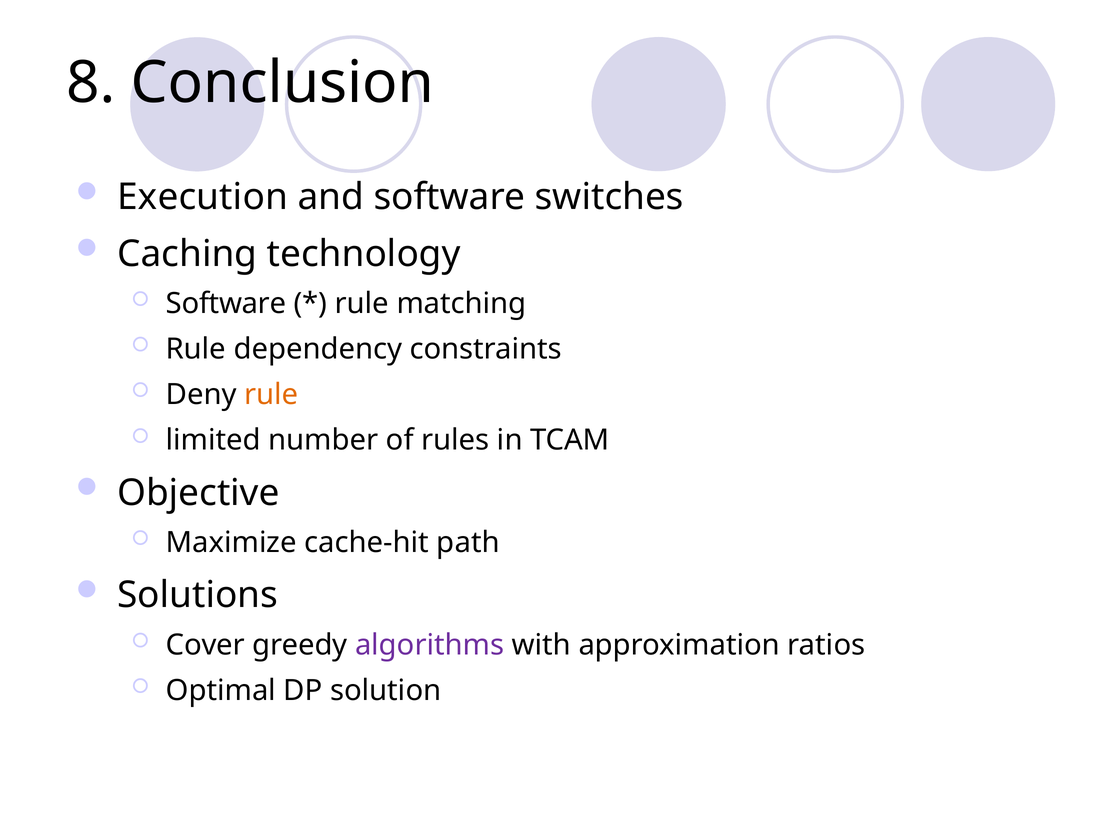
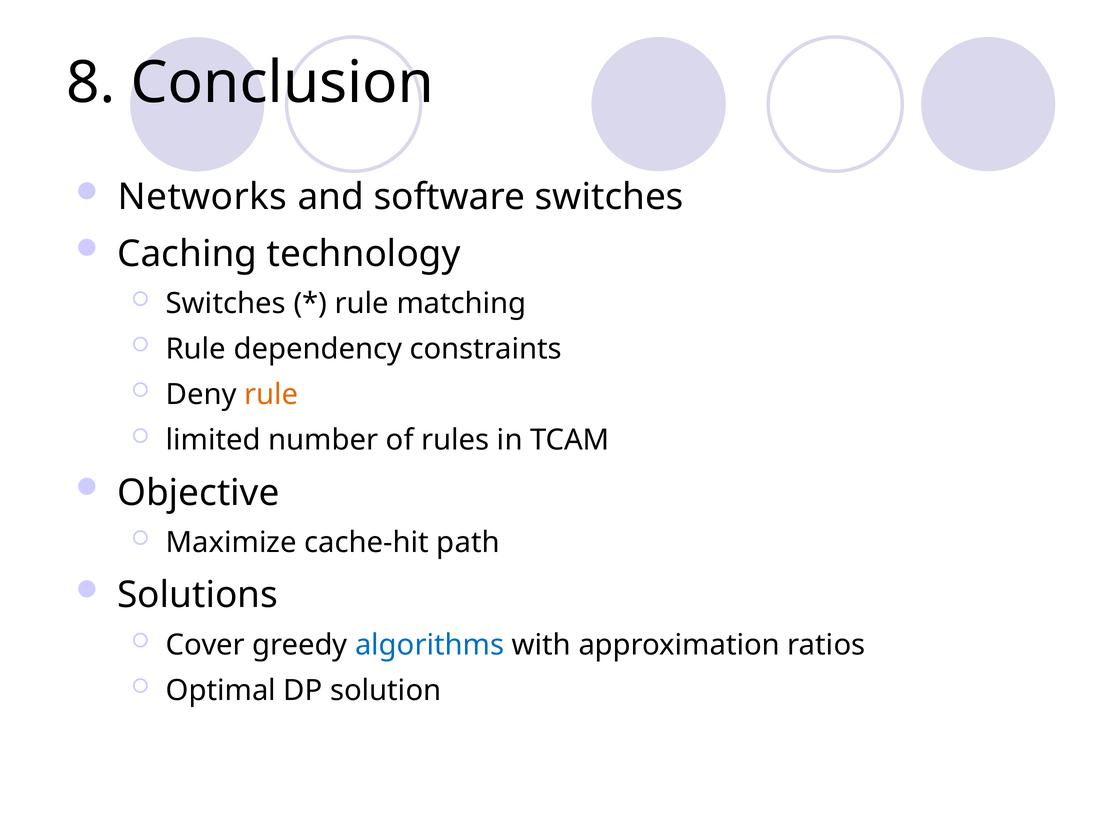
Execution: Execution -> Networks
Software at (226, 304): Software -> Switches
algorithms colour: purple -> blue
